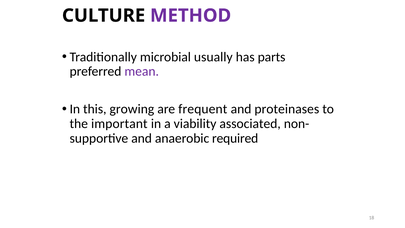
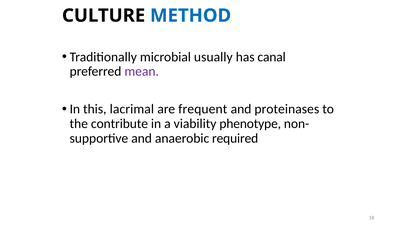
METHOD colour: purple -> blue
parts: parts -> canal
growing: growing -> lacrimal
important: important -> contribute
associated: associated -> phenotype
